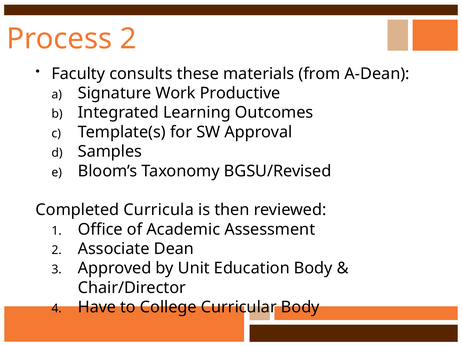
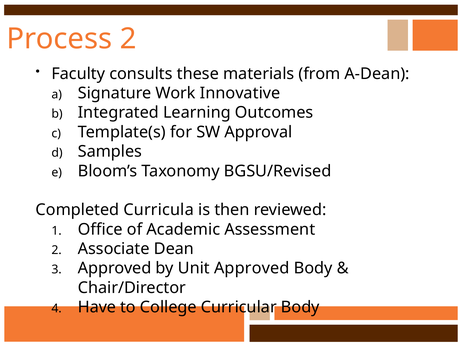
Productive: Productive -> Innovative
Unit Education: Education -> Approved
